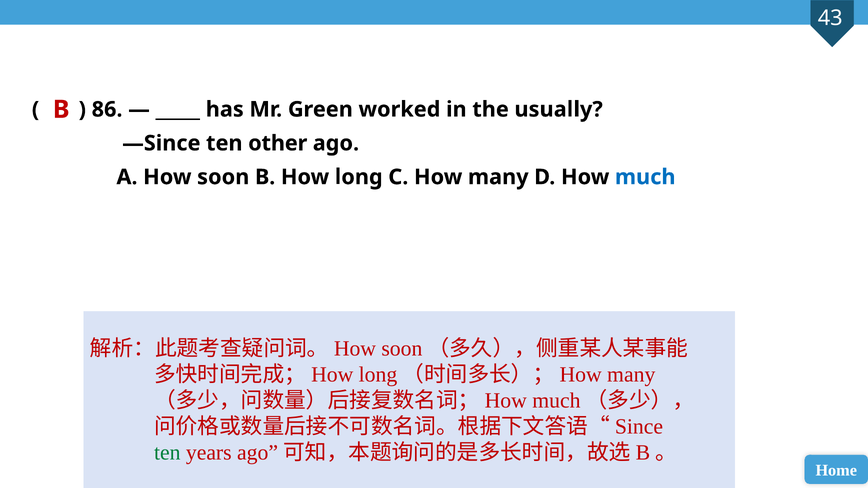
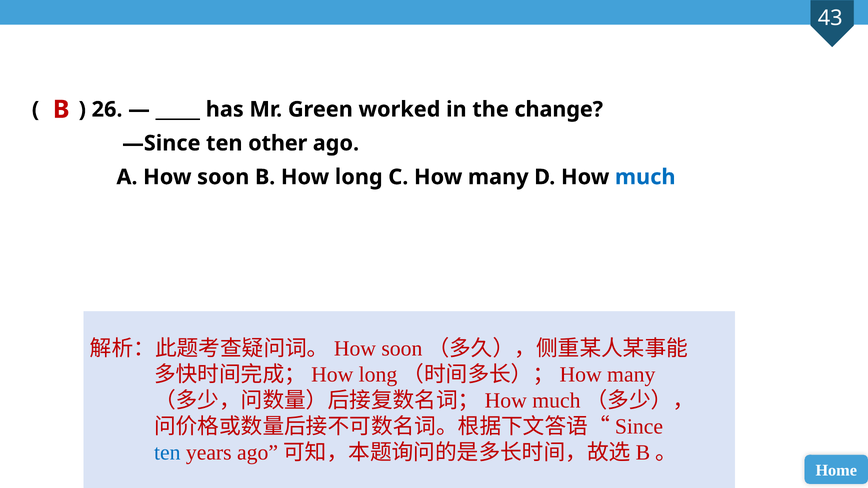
86: 86 -> 26
usually: usually -> change
ten at (167, 453) colour: green -> blue
